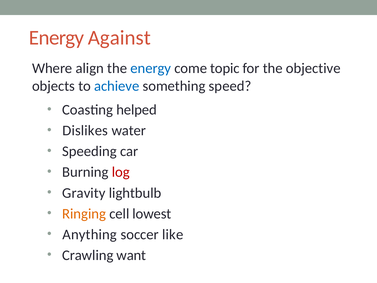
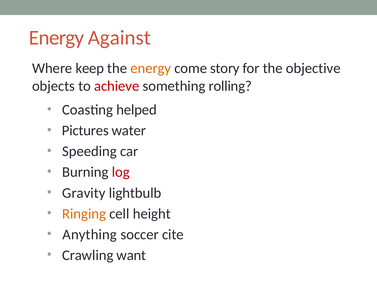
align: align -> keep
energy at (151, 68) colour: blue -> orange
topic: topic -> story
achieve colour: blue -> red
speed: speed -> rolling
Dislikes: Dislikes -> Pictures
lowest: lowest -> height
like: like -> cite
